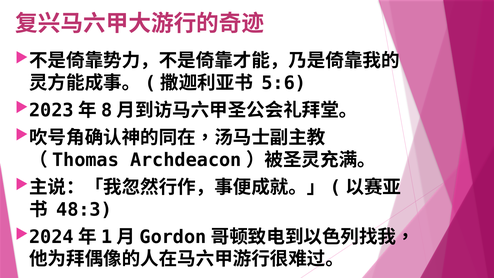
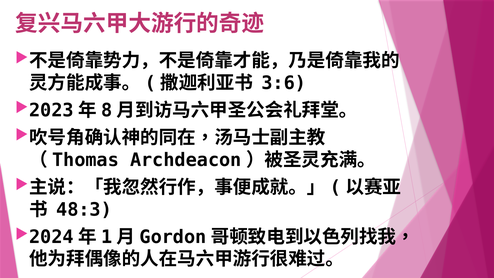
5:6: 5:6 -> 3:6
